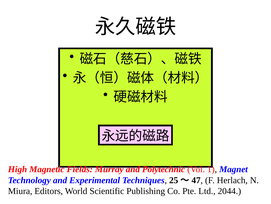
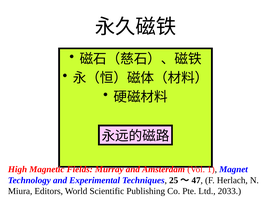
Polytechnic: Polytechnic -> Amsterdam
2044: 2044 -> 2033
